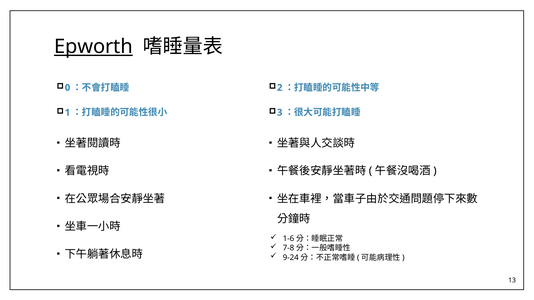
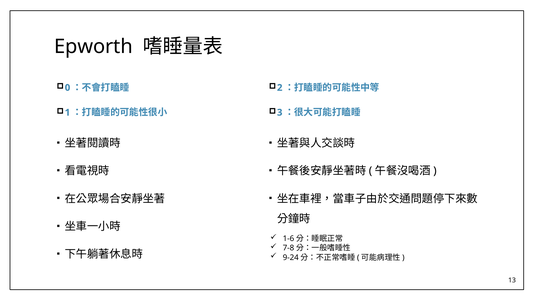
Epworth underline: present -> none
